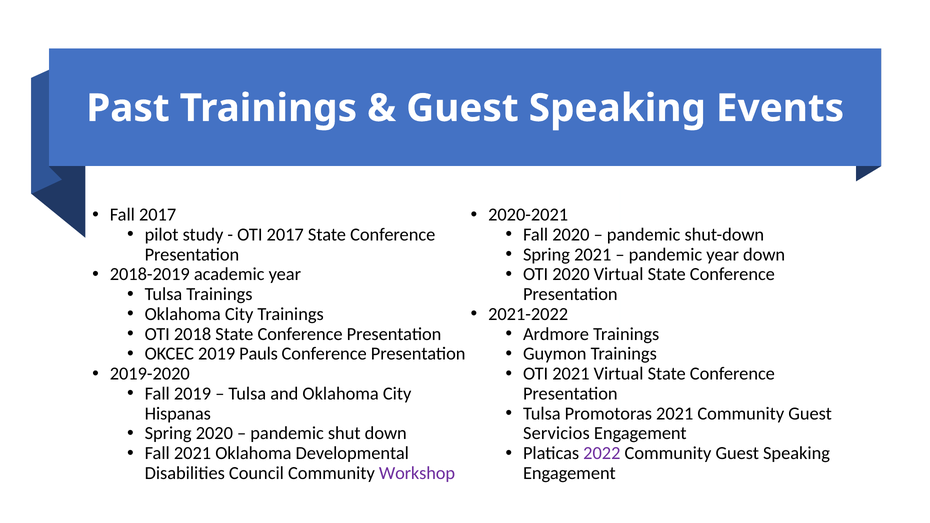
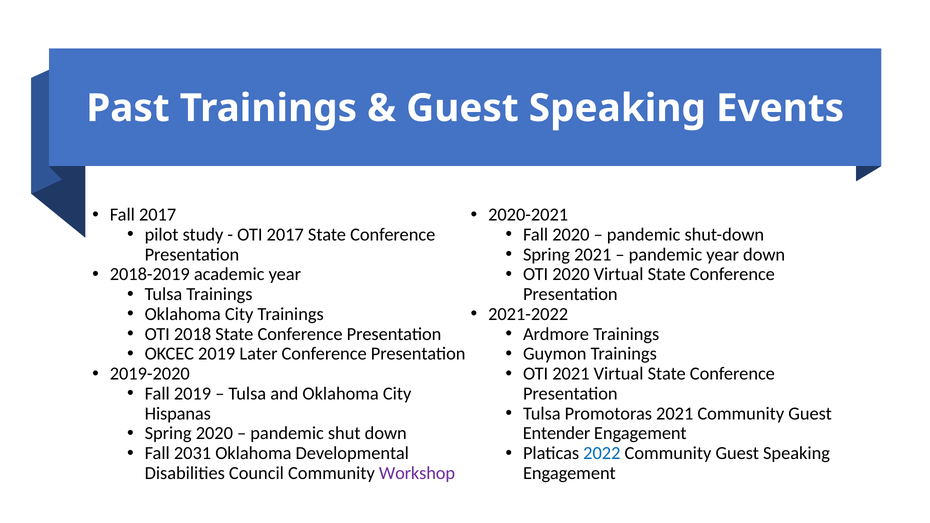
Pauls: Pauls -> Later
Servicios: Servicios -> Entender
Fall 2021: 2021 -> 2031
2022 colour: purple -> blue
